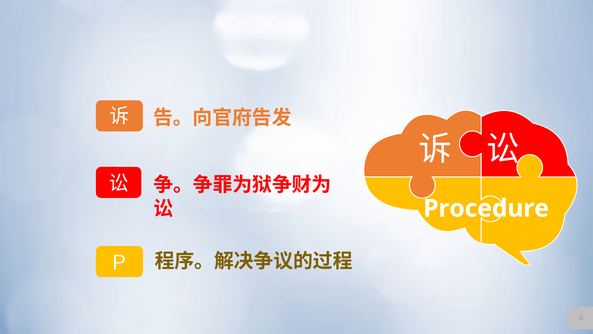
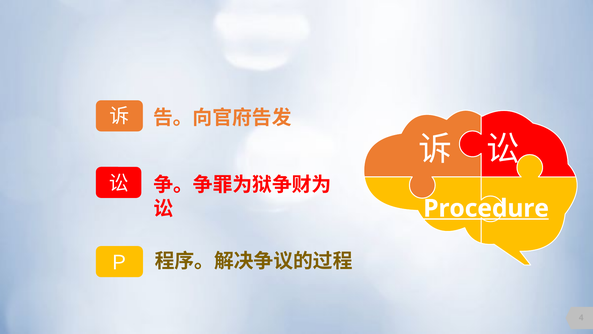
Procedure underline: none -> present
